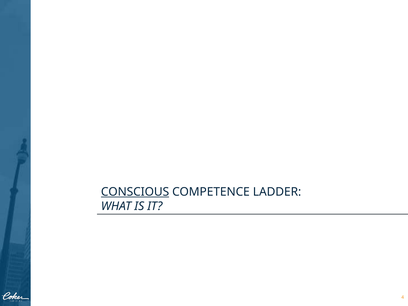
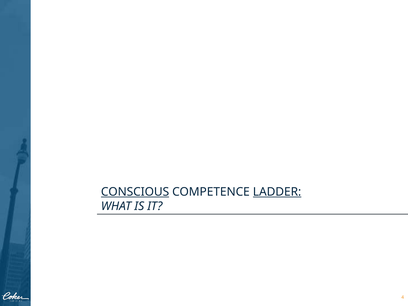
LADDER underline: none -> present
